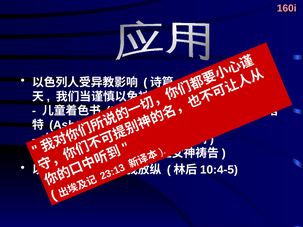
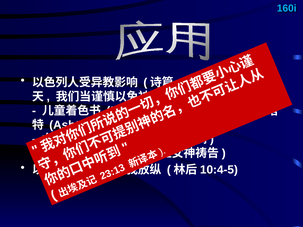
160i colour: pink -> light blue
